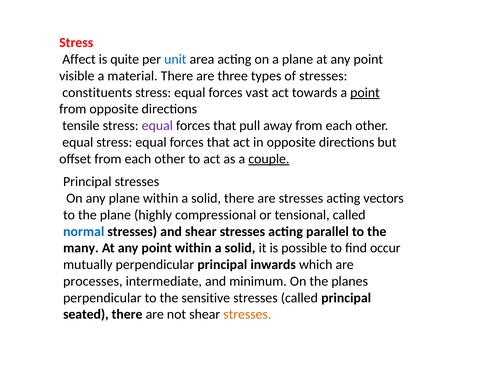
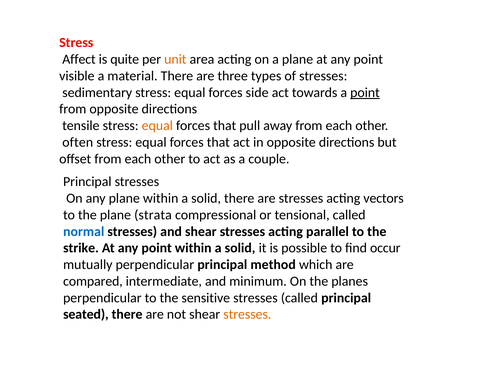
unit colour: blue -> orange
constituents: constituents -> sedimentary
vast: vast -> side
equal at (157, 126) colour: purple -> orange
equal at (78, 142): equal -> often
couple underline: present -> none
highly: highly -> strata
many: many -> strike
inwards: inwards -> method
processes: processes -> compared
